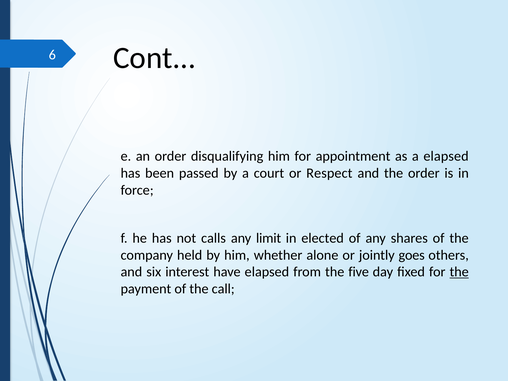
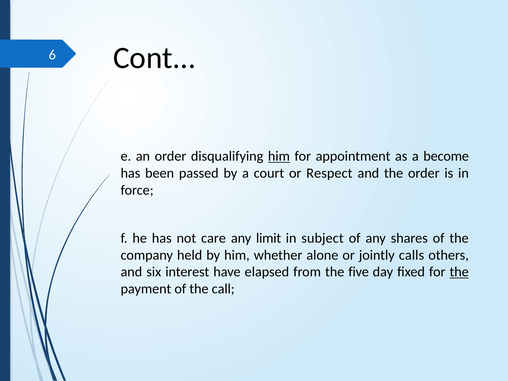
him at (279, 156) underline: none -> present
a elapsed: elapsed -> become
calls: calls -> care
elected: elected -> subject
goes: goes -> calls
